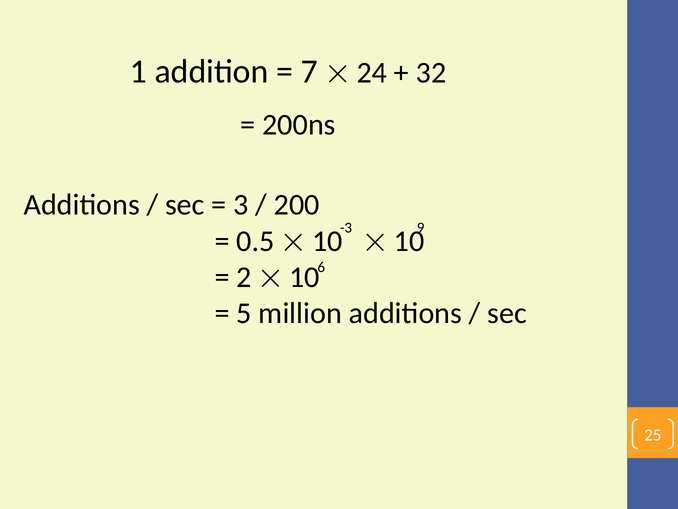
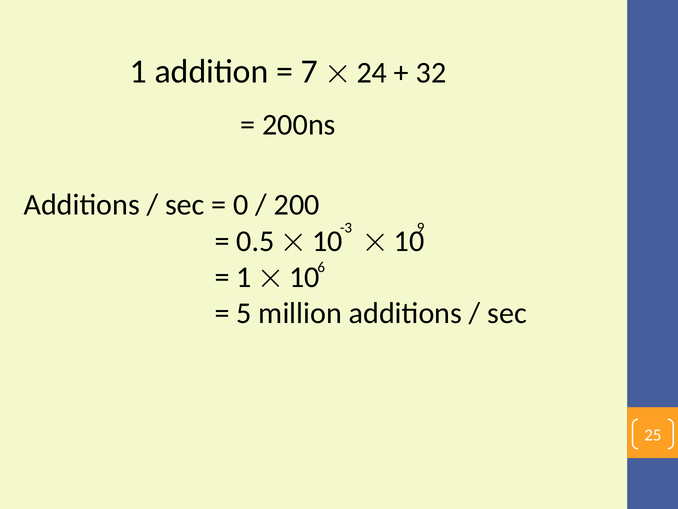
3: 3 -> 0
2 at (244, 277): 2 -> 1
